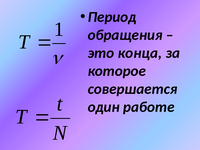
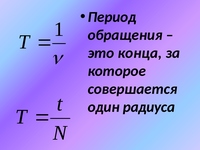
работе: работе -> радиуса
